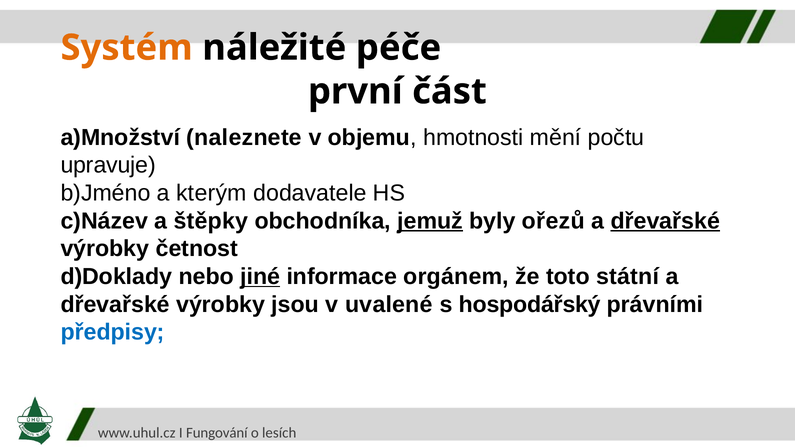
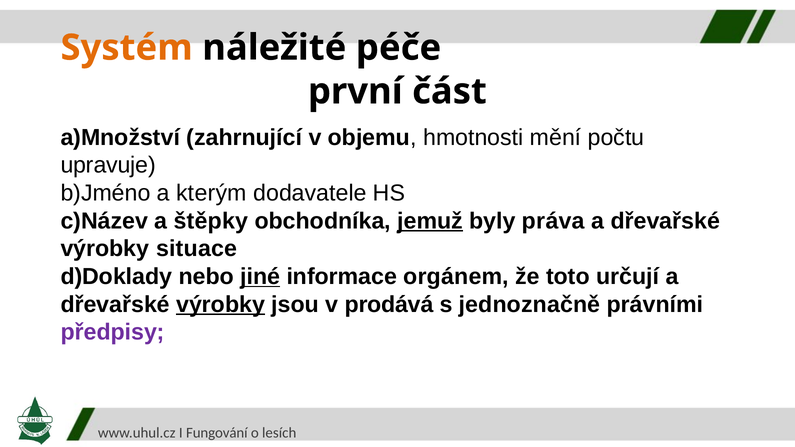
naleznete: naleznete -> zahrnující
ořezů: ořezů -> práva
dřevařské at (665, 221) underline: present -> none
četnost: četnost -> situace
státní: státní -> určují
výrobky at (221, 305) underline: none -> present
uvalené: uvalené -> prodává
hospodářský: hospodářský -> jednoznačně
předpisy colour: blue -> purple
